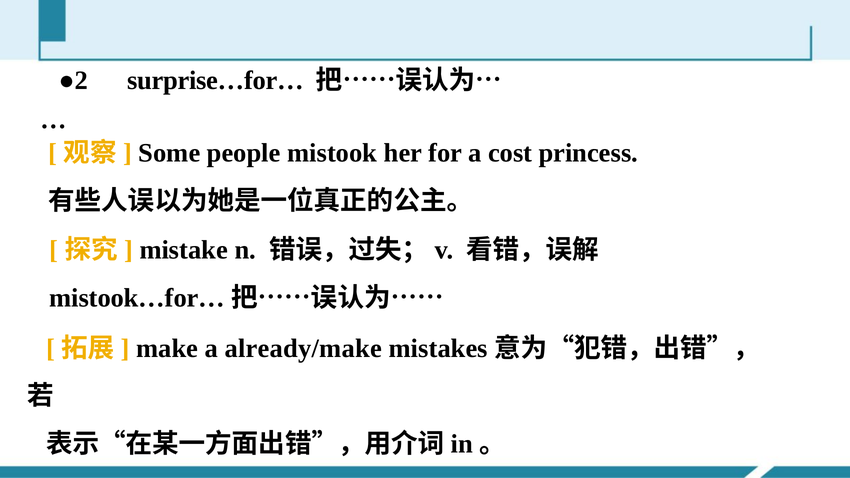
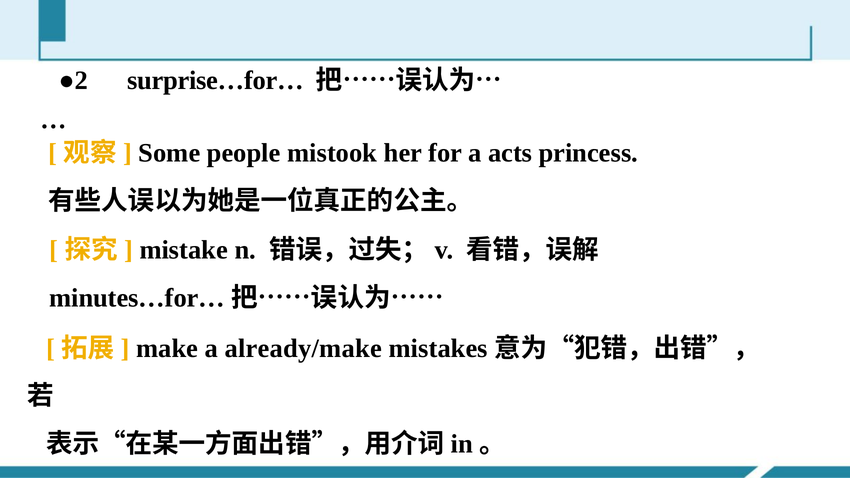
cost: cost -> acts
mistook…for…: mistook…for… -> minutes…for…
